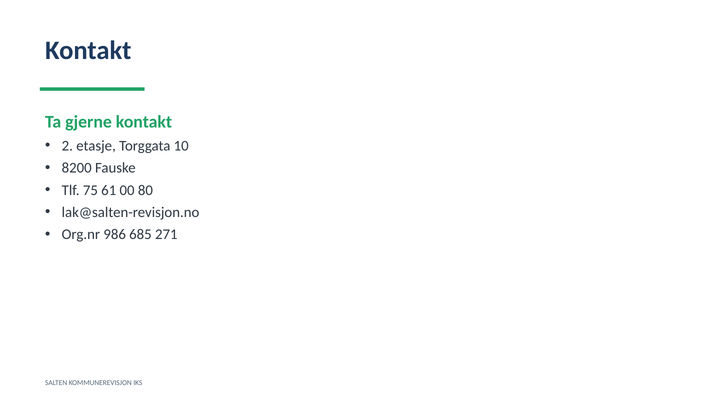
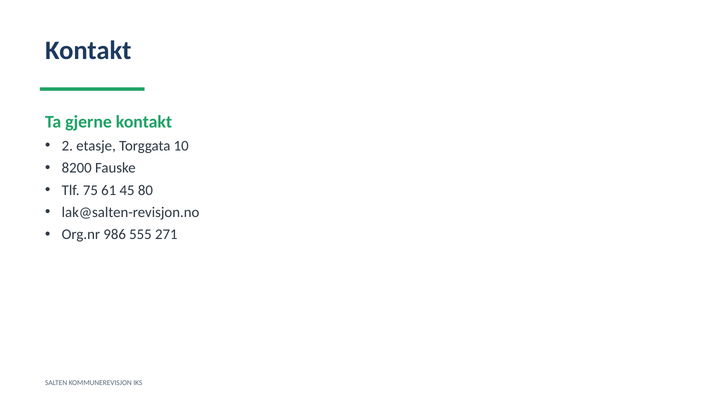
00: 00 -> 45
685: 685 -> 555
